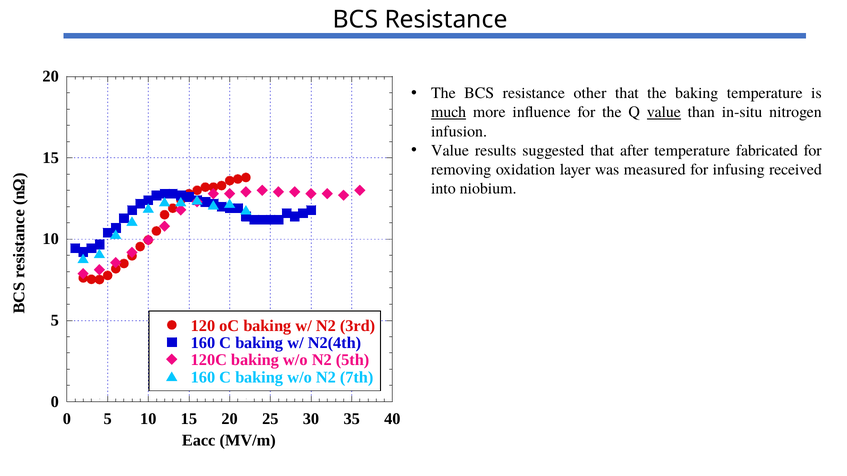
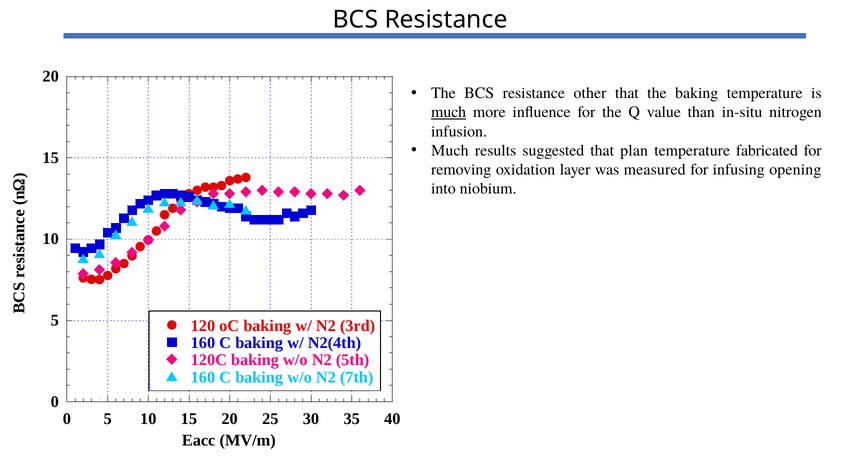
value at (664, 112) underline: present -> none
Value at (450, 150): Value -> Much
after: after -> plan
received: received -> opening
